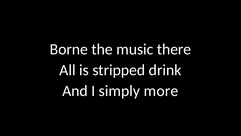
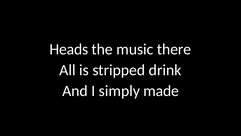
Borne: Borne -> Heads
more: more -> made
